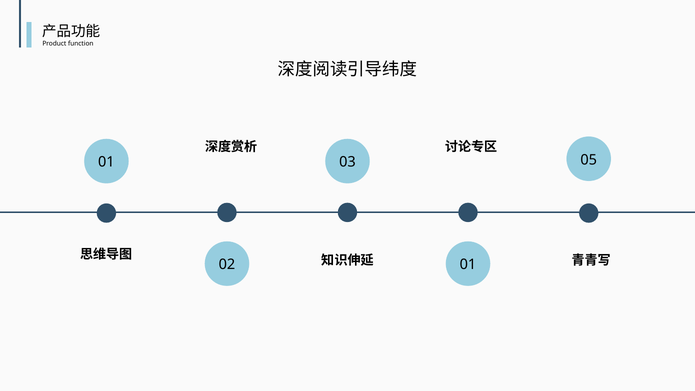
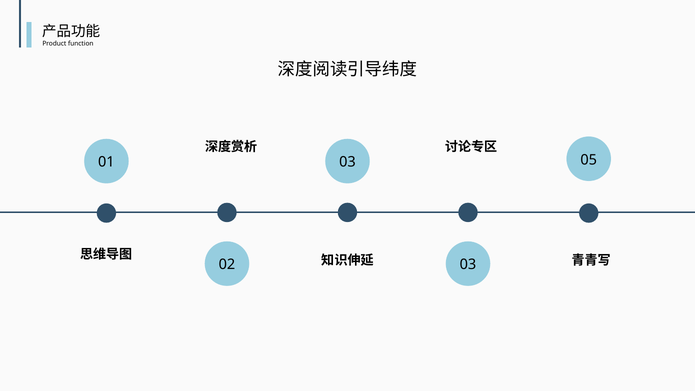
01 at (468, 265): 01 -> 03
